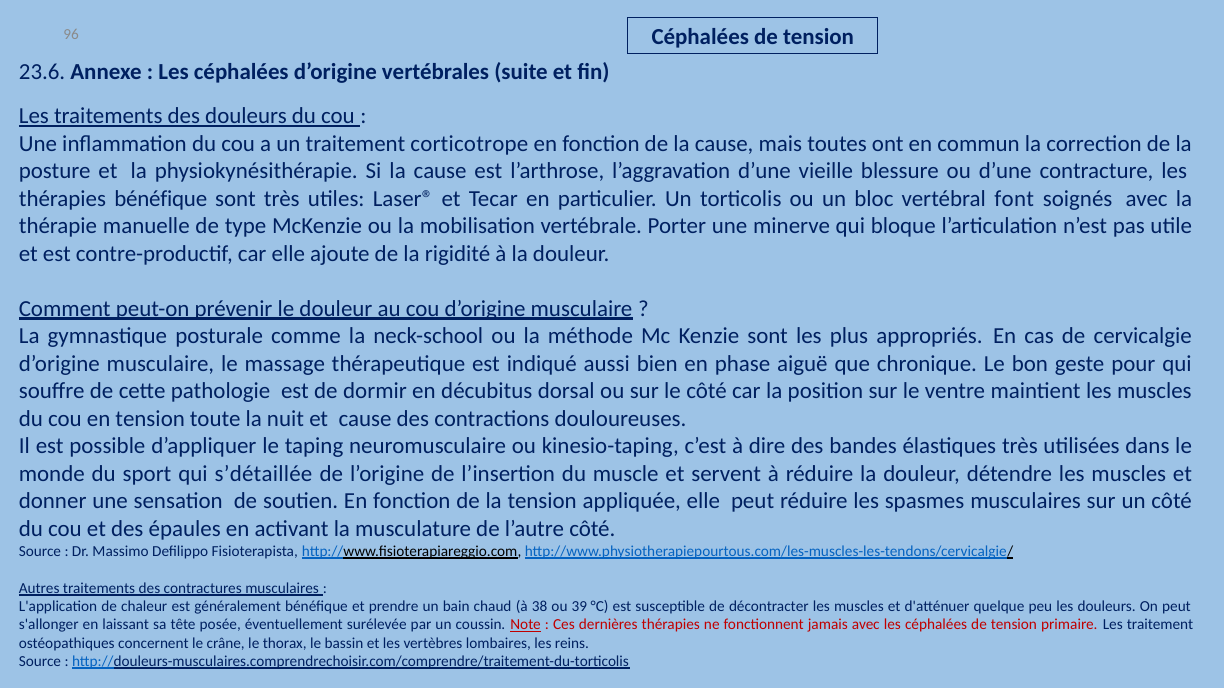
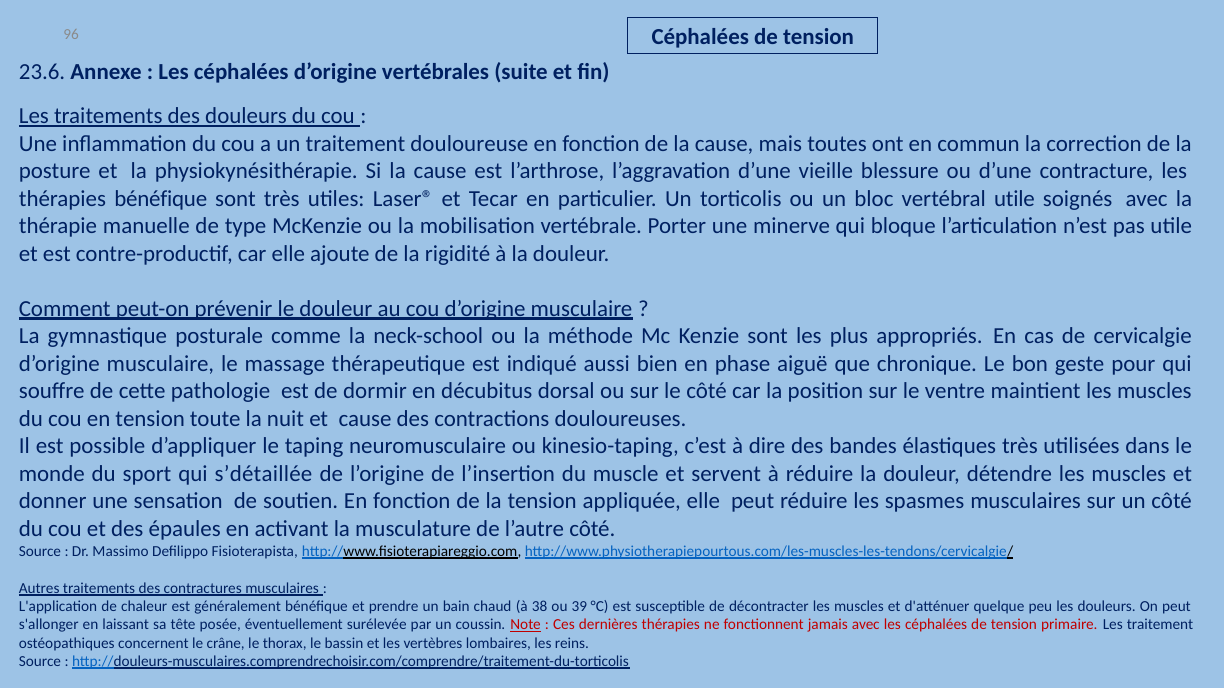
corticotrope: corticotrope -> douloureuse
vertébral font: font -> utile
